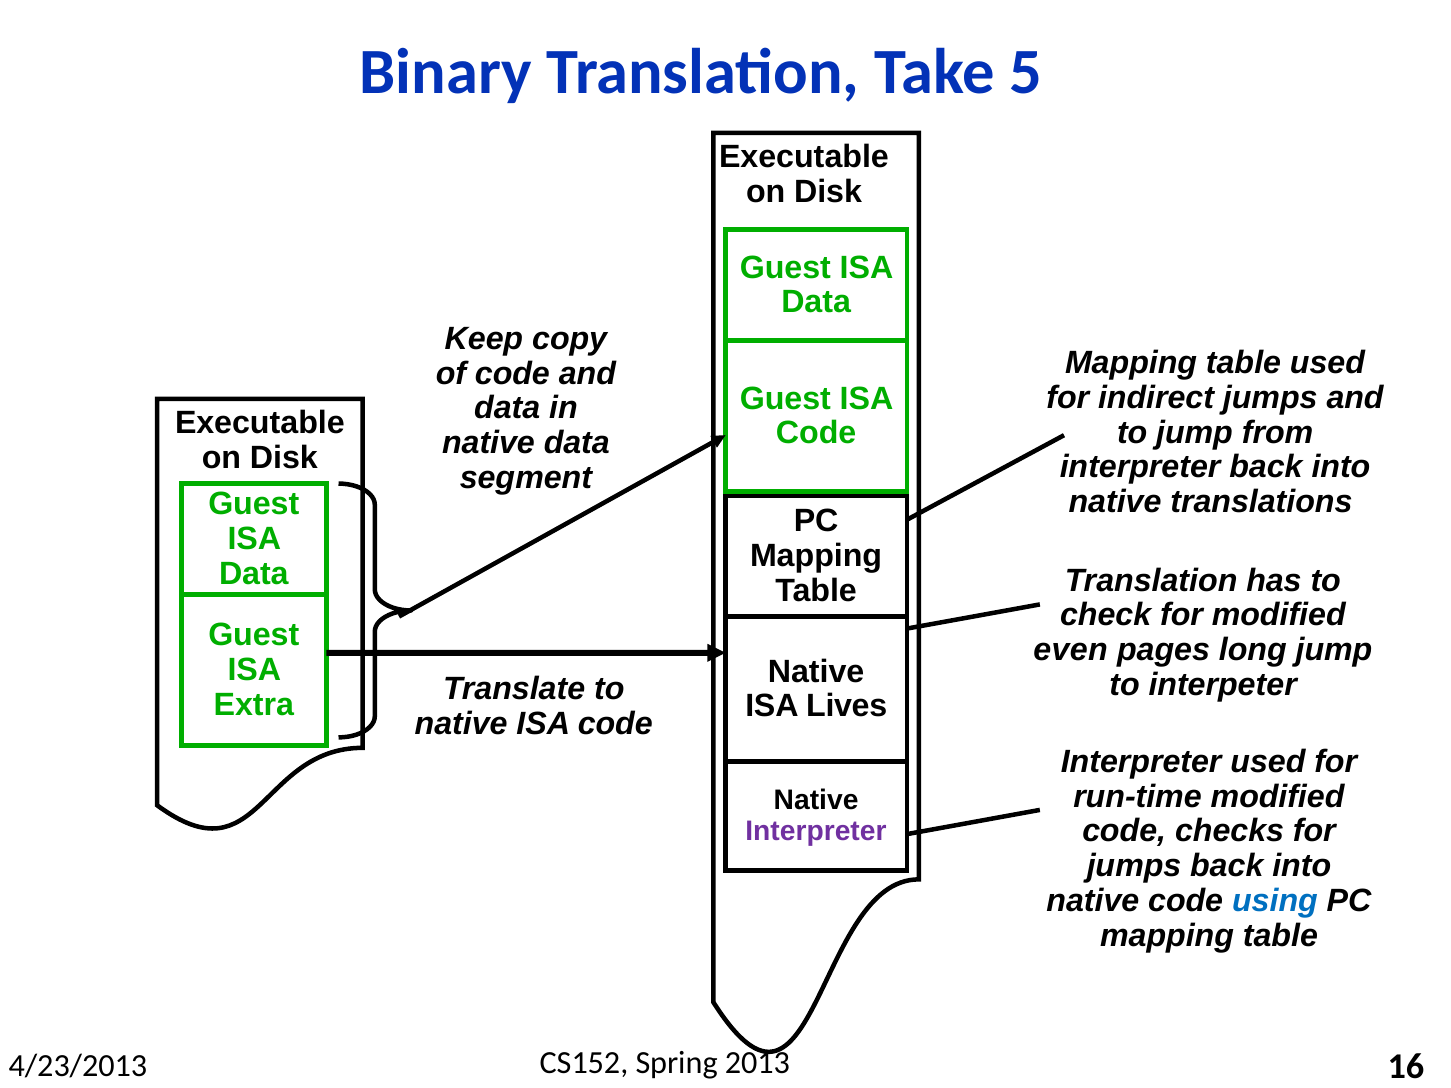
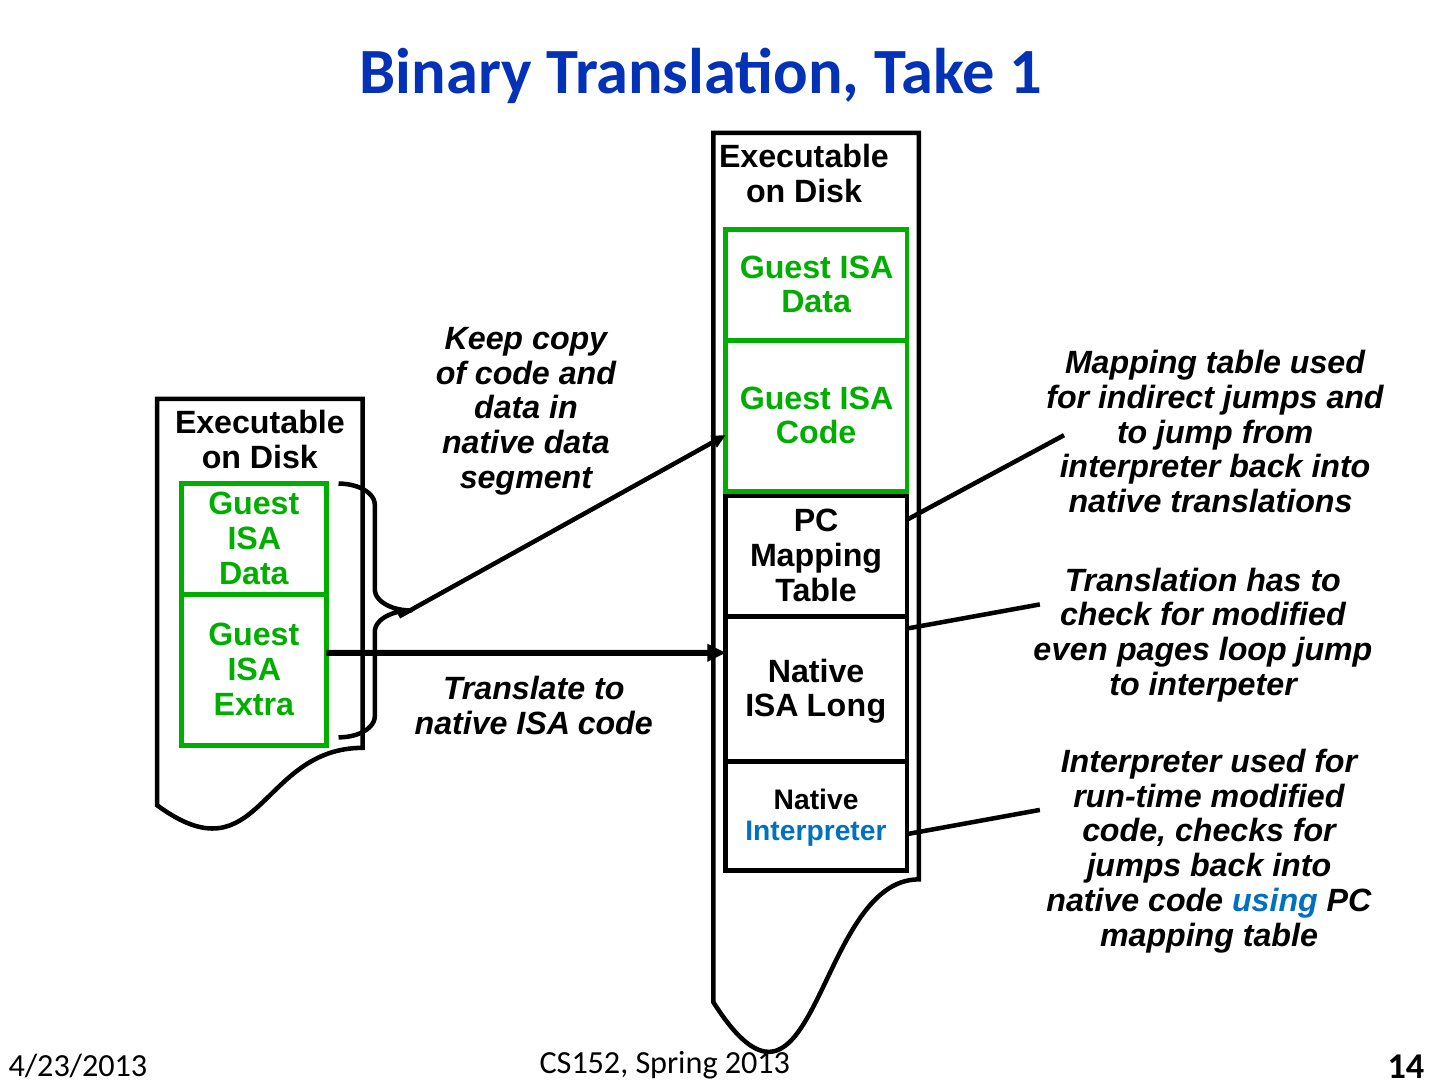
5: 5 -> 1
long: long -> loop
Lives: Lives -> Long
Interpreter at (816, 831) colour: purple -> blue
16: 16 -> 14
